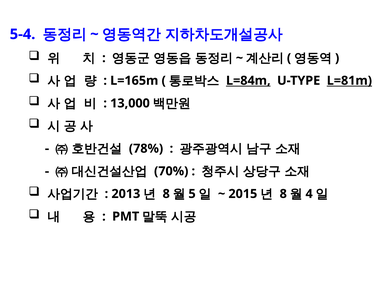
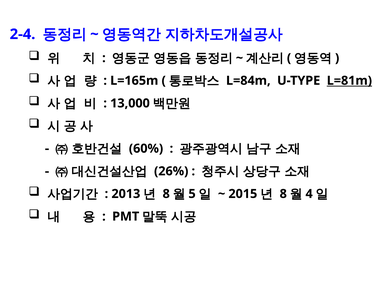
5-4: 5-4 -> 2-4
L=84m underline: present -> none
78%: 78% -> 60%
70%: 70% -> 26%
